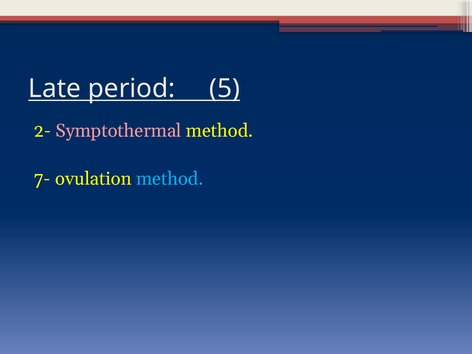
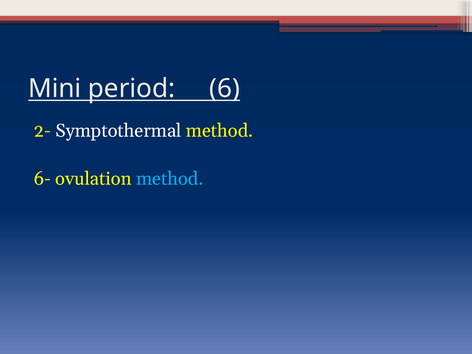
Late: Late -> Mini
5: 5 -> 6
Symptothermal colour: pink -> white
7-: 7- -> 6-
